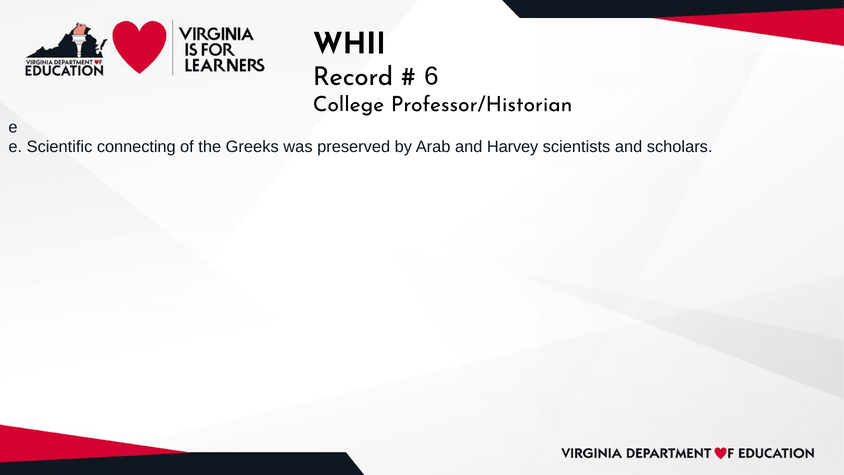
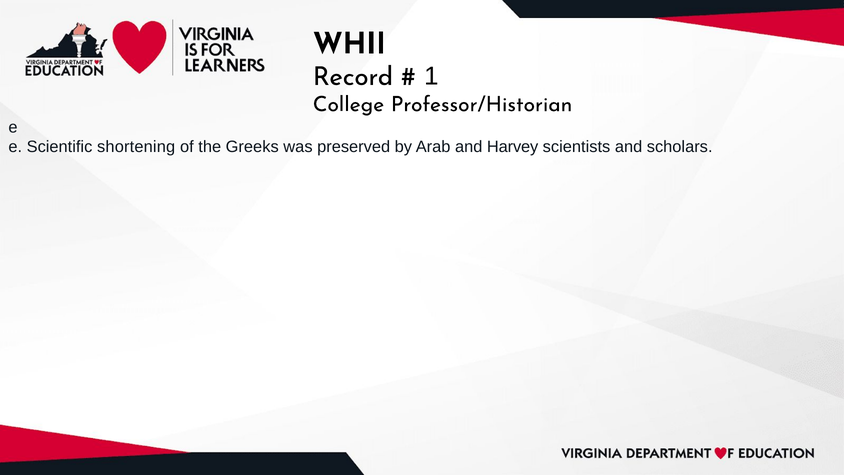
6: 6 -> 1
connecting: connecting -> shortening
